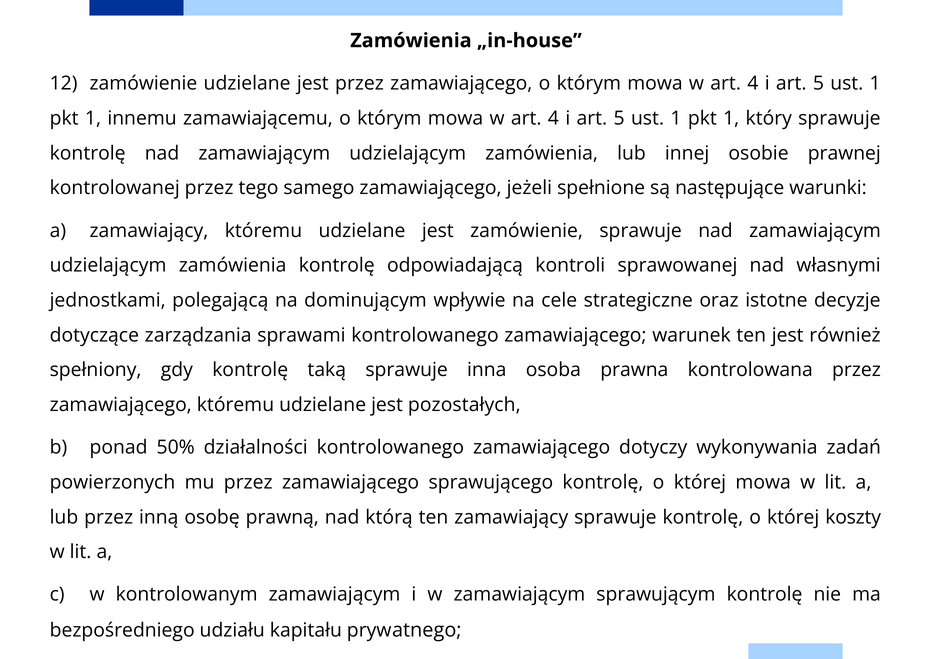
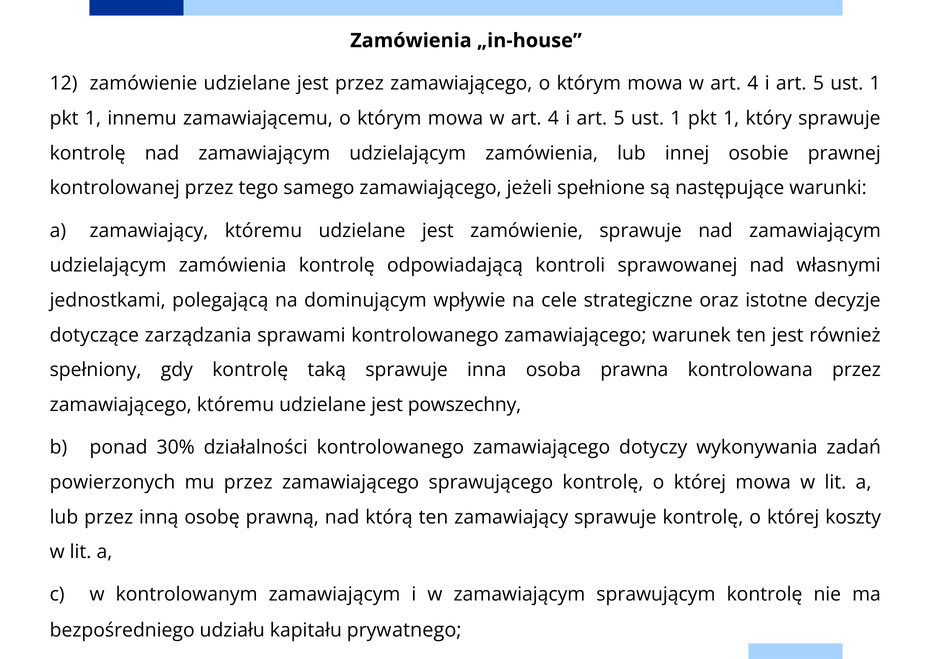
pozostałych: pozostałych -> powszechny
50%: 50% -> 30%
